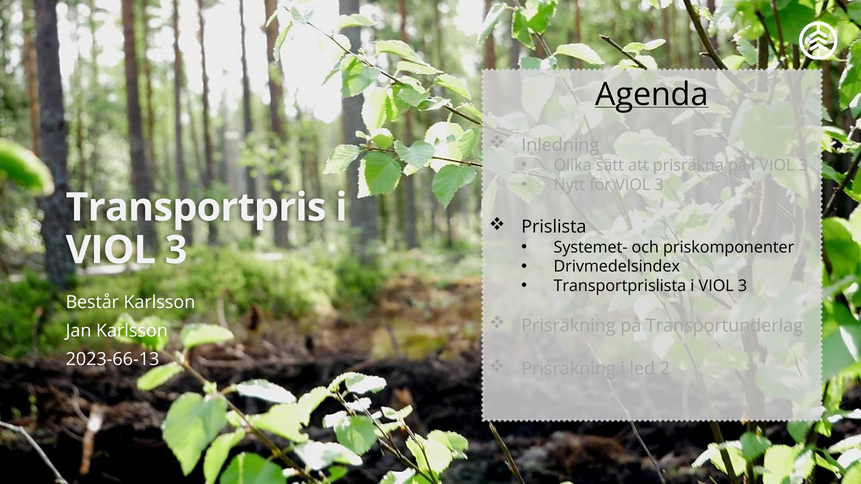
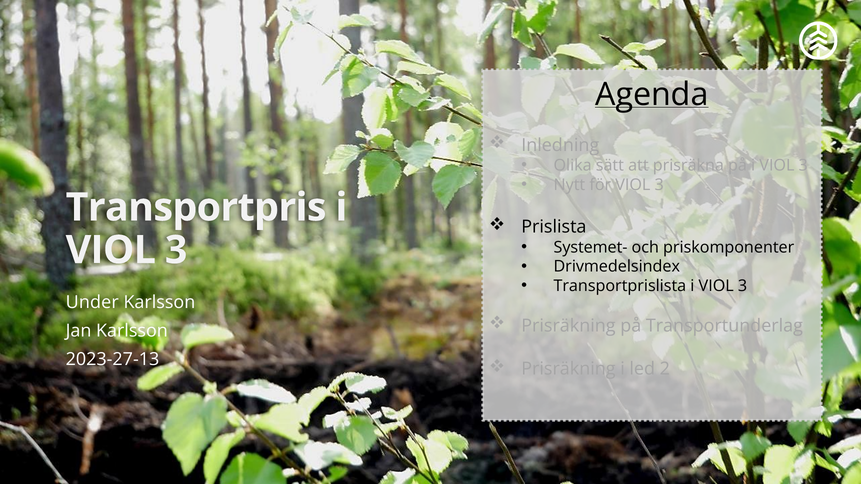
Består: Består -> Under
2023-66-13: 2023-66-13 -> 2023-27-13
